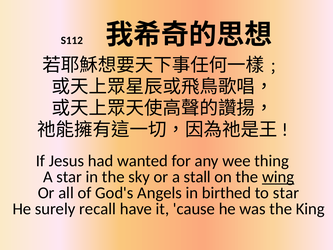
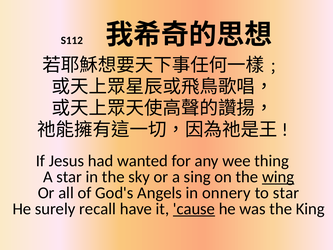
stall: stall -> sing
birthed: birthed -> onnery
cause underline: none -> present
